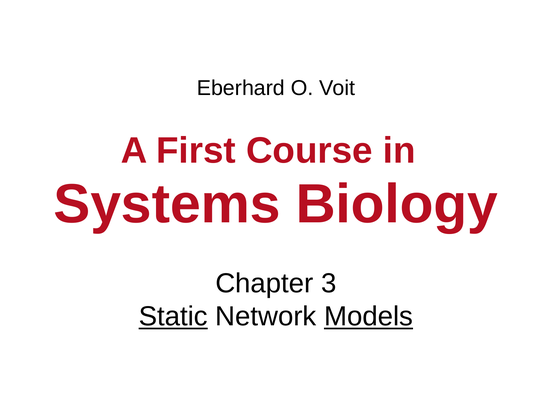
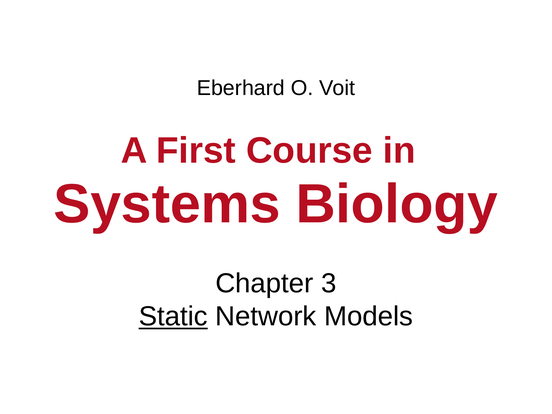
Models underline: present -> none
